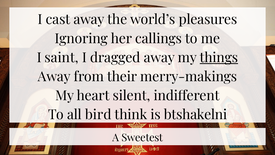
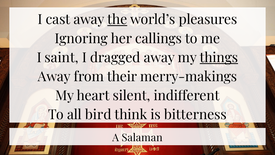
the underline: none -> present
btshakelni: btshakelni -> bitterness
Sweetest: Sweetest -> Salaman
